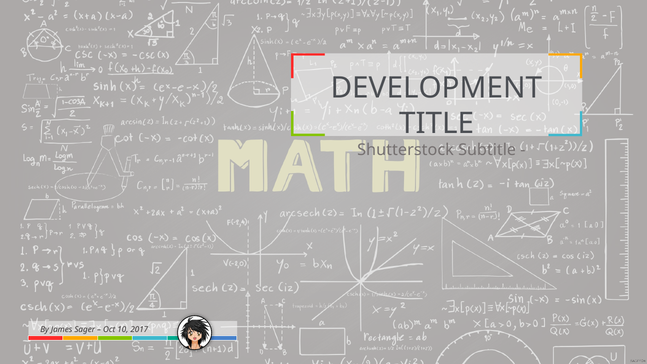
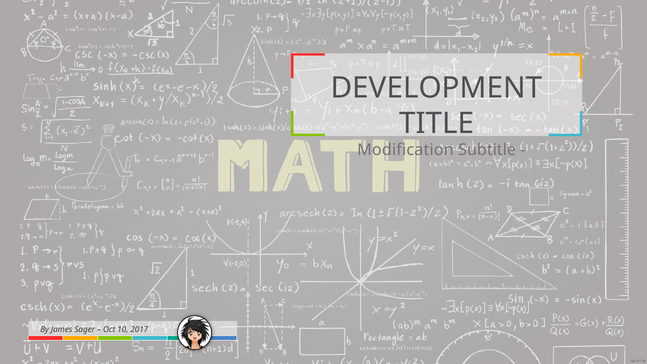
Shutterstock: Shutterstock -> Modification
